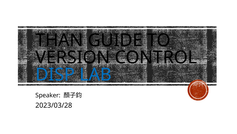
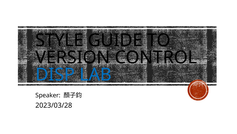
THAN: THAN -> STYLE
